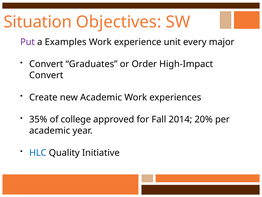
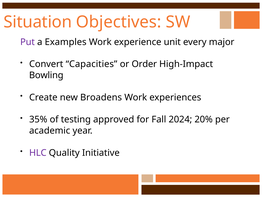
Graduates: Graduates -> Capacities
Convert at (46, 75): Convert -> Bowling
new Academic: Academic -> Broadens
college: college -> testing
2014: 2014 -> 2024
HLC colour: blue -> purple
